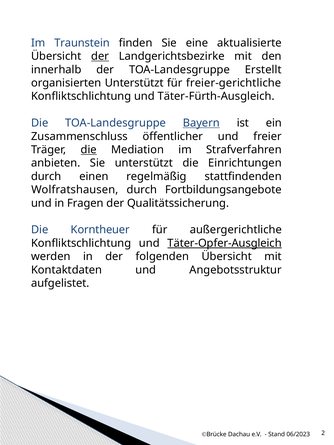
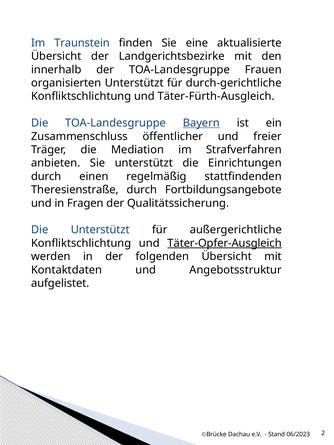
der at (100, 56) underline: present -> none
Erstellt: Erstellt -> Frauen
freier-gerichtliche: freier-gerichtliche -> durch-gerichtliche
die at (89, 150) underline: present -> none
Wolfratshausen: Wolfratshausen -> Theresienstraße
Die Korntheuer: Korntheuer -> Unterstützt
